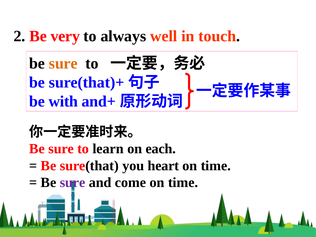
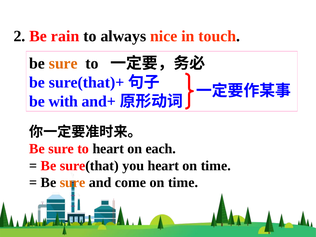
very: very -> rain
well: well -> nice
to learn: learn -> heart
sure at (73, 182) colour: purple -> orange
